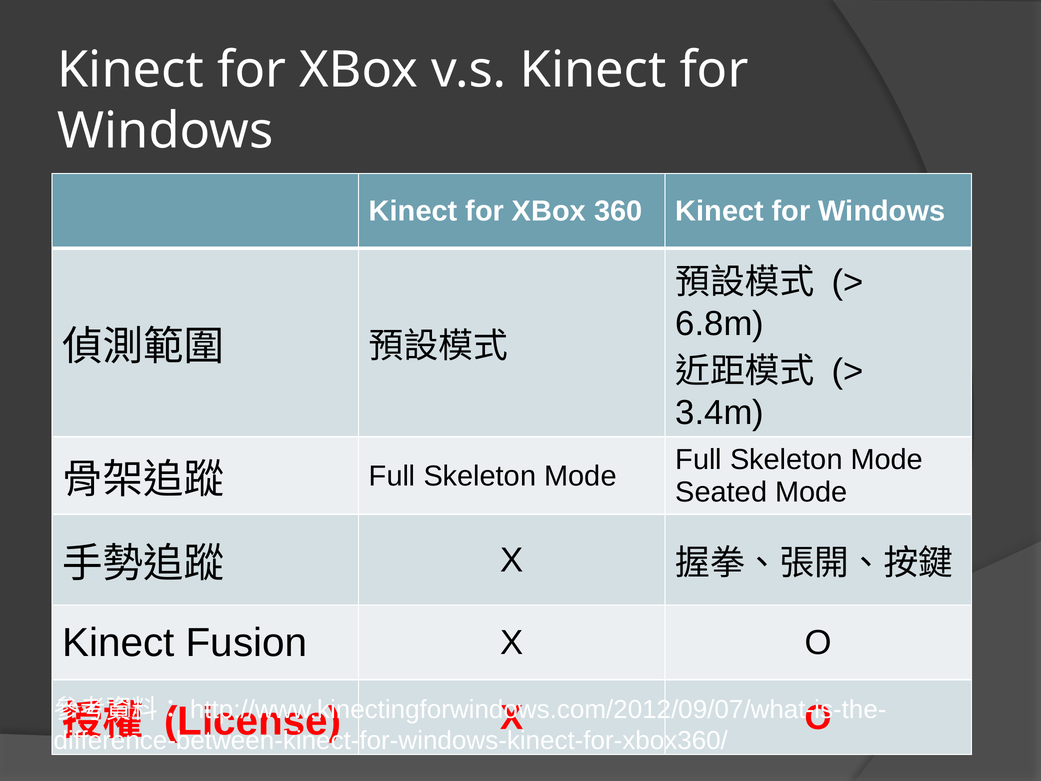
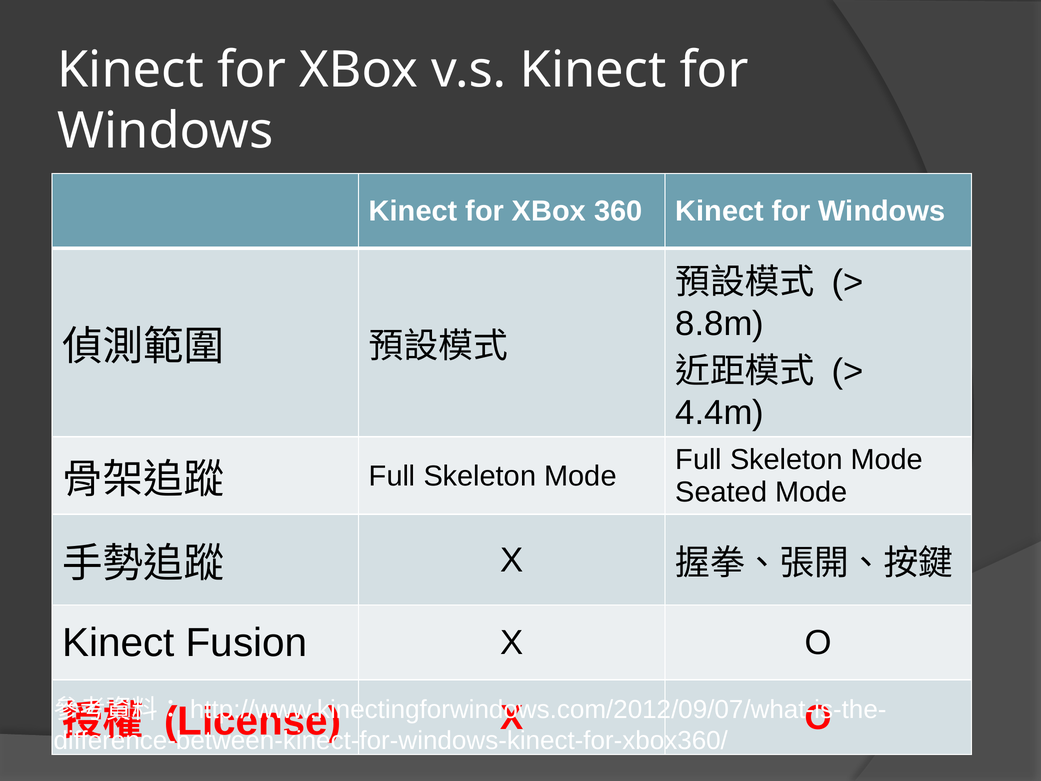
6.8m: 6.8m -> 8.8m
3.4m: 3.4m -> 4.4m
